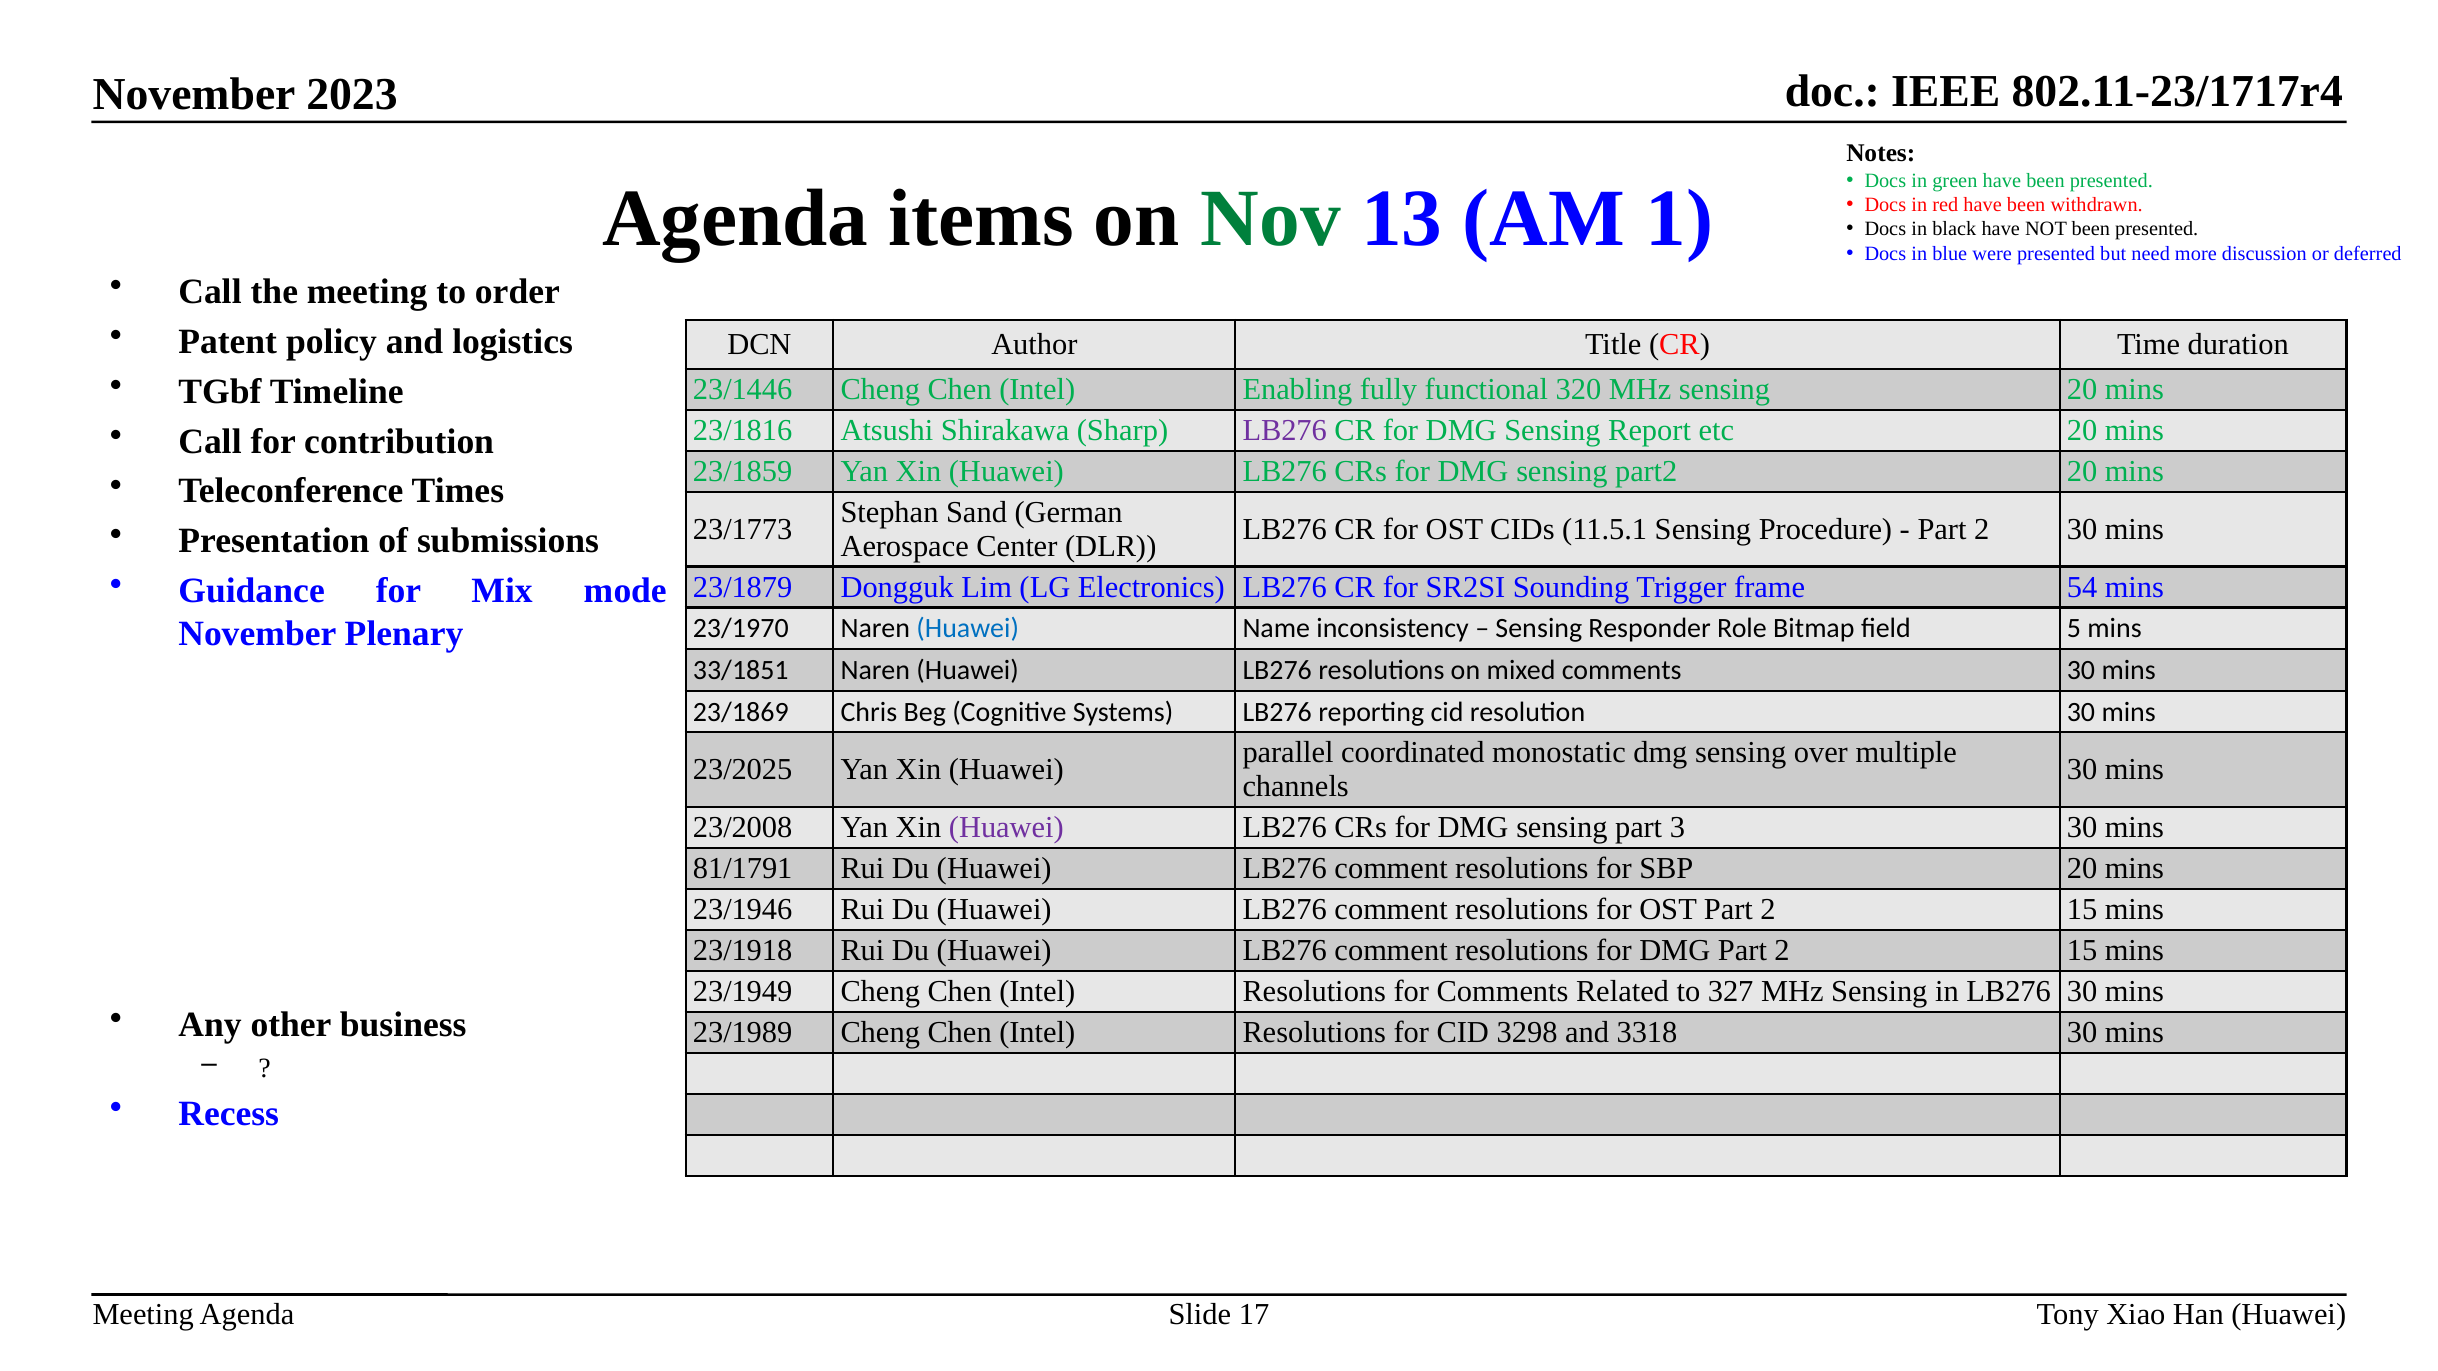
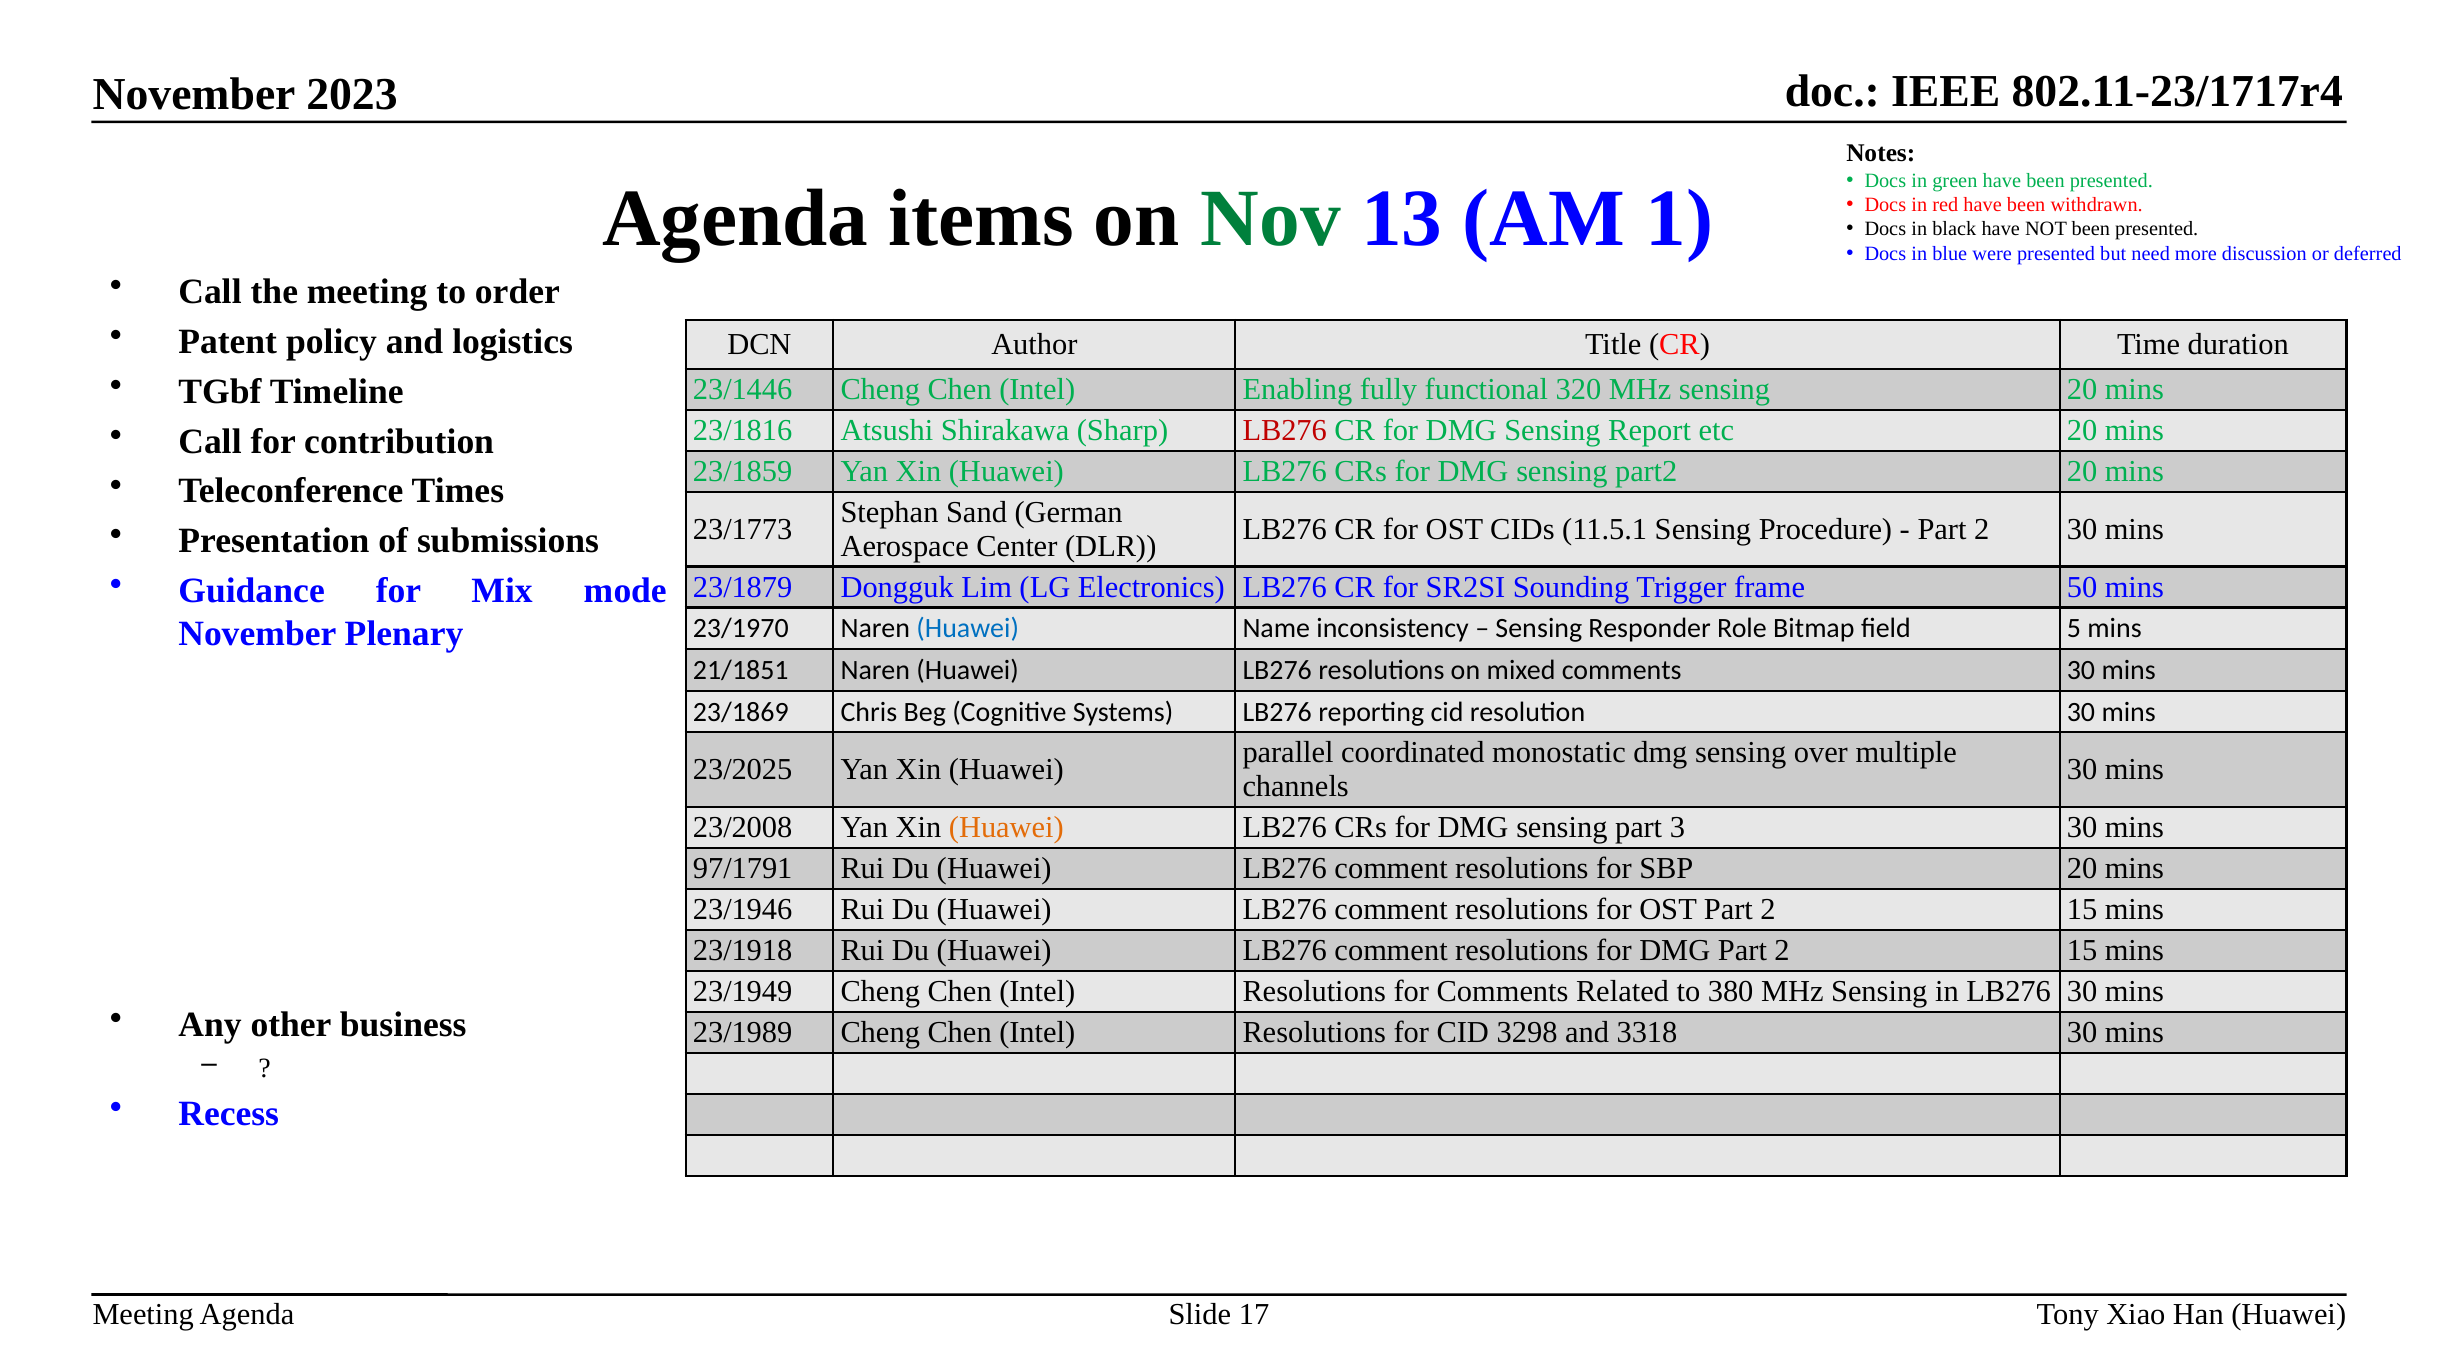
LB276 at (1285, 431) colour: purple -> red
54: 54 -> 50
33/1851: 33/1851 -> 21/1851
Huawei at (1006, 828) colour: purple -> orange
81/1791: 81/1791 -> 97/1791
327: 327 -> 380
